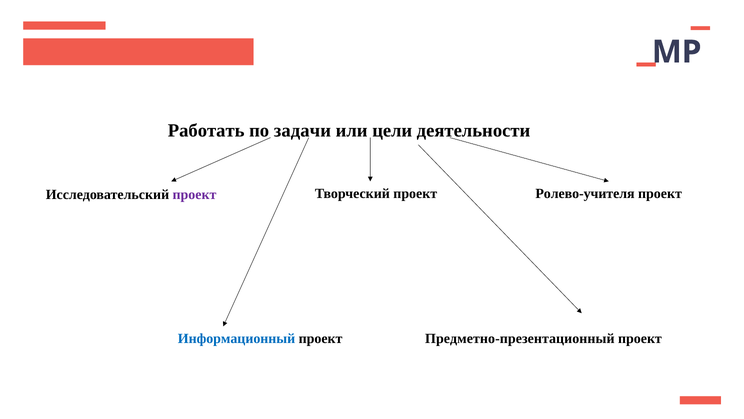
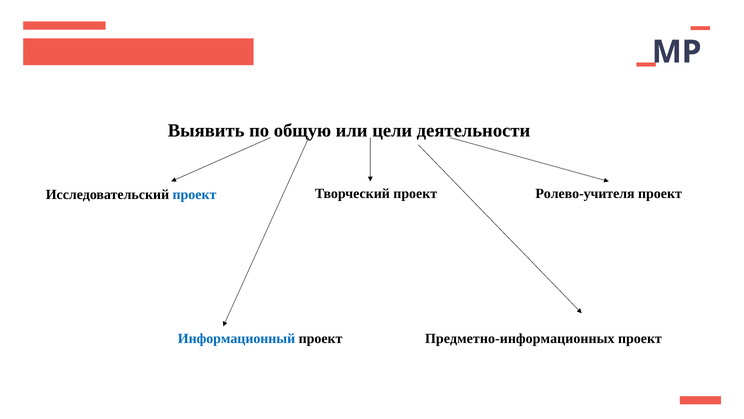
Работать: Работать -> Выявить
задачи: задачи -> общую
проект at (194, 194) colour: purple -> blue
Предметно-презентационный: Предметно-презентационный -> Предметно-информационных
